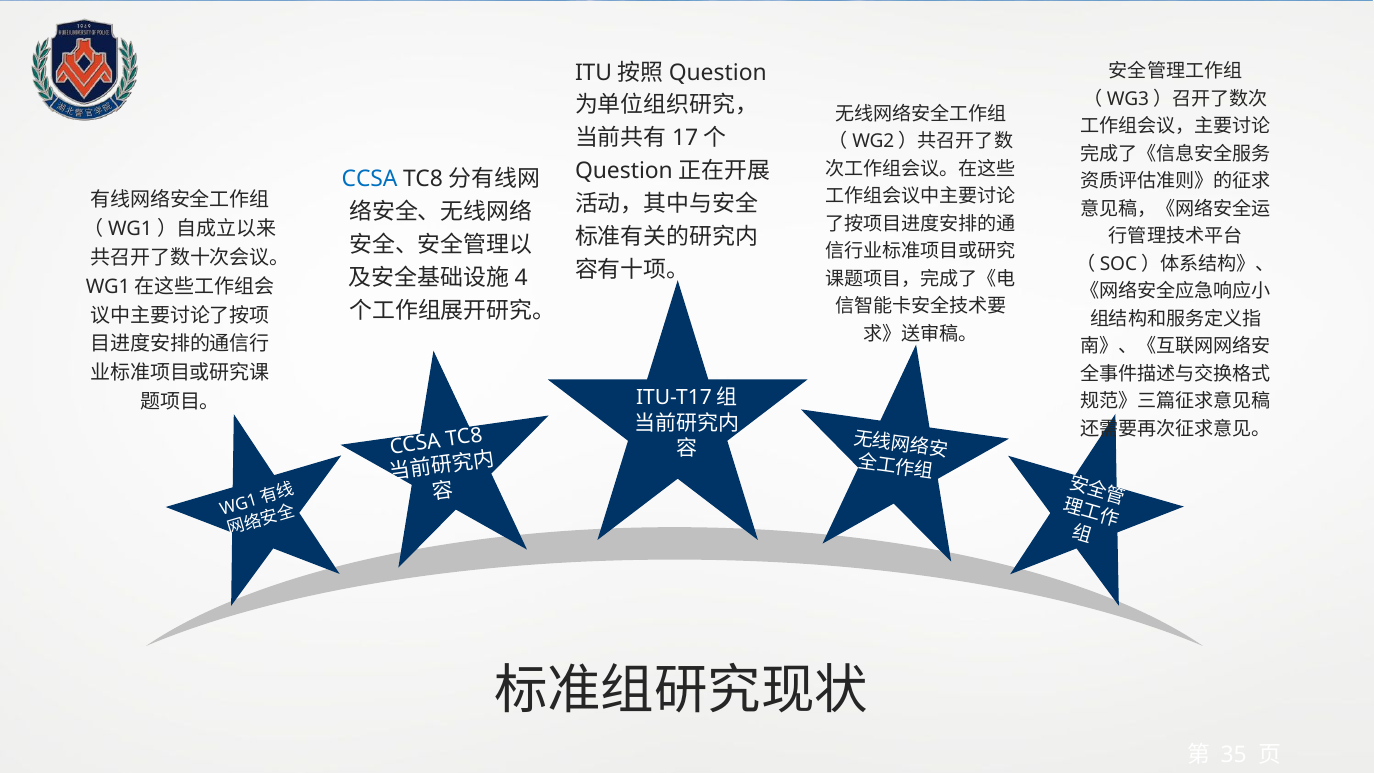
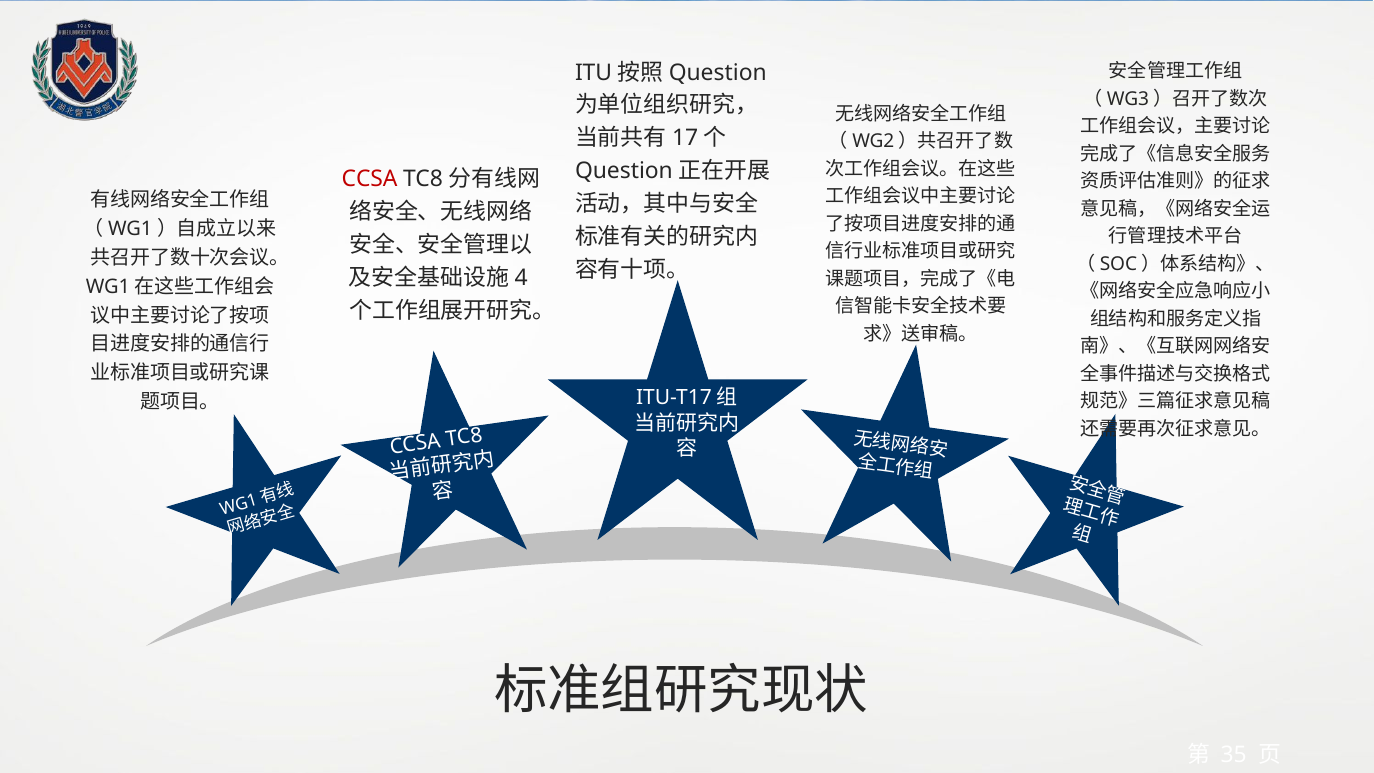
CCSA at (370, 179) colour: blue -> red
